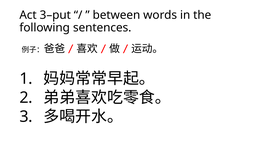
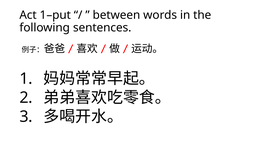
3–put: 3–put -> 1–put
